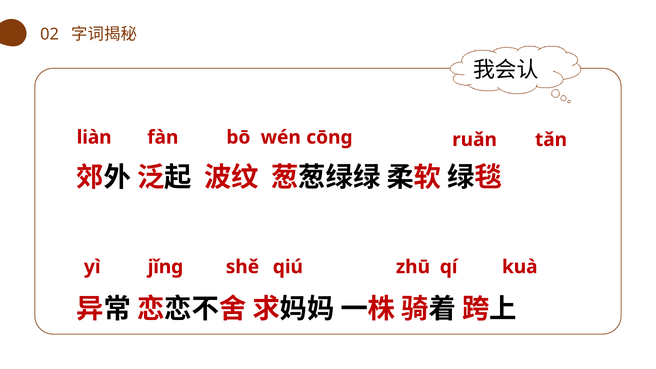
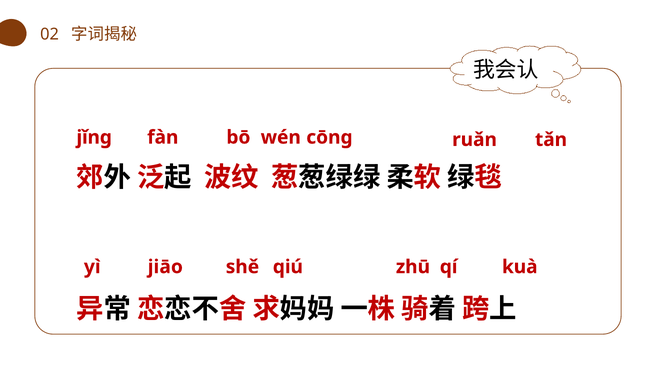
liàn: liàn -> jǐng
jǐng: jǐng -> jiāo
